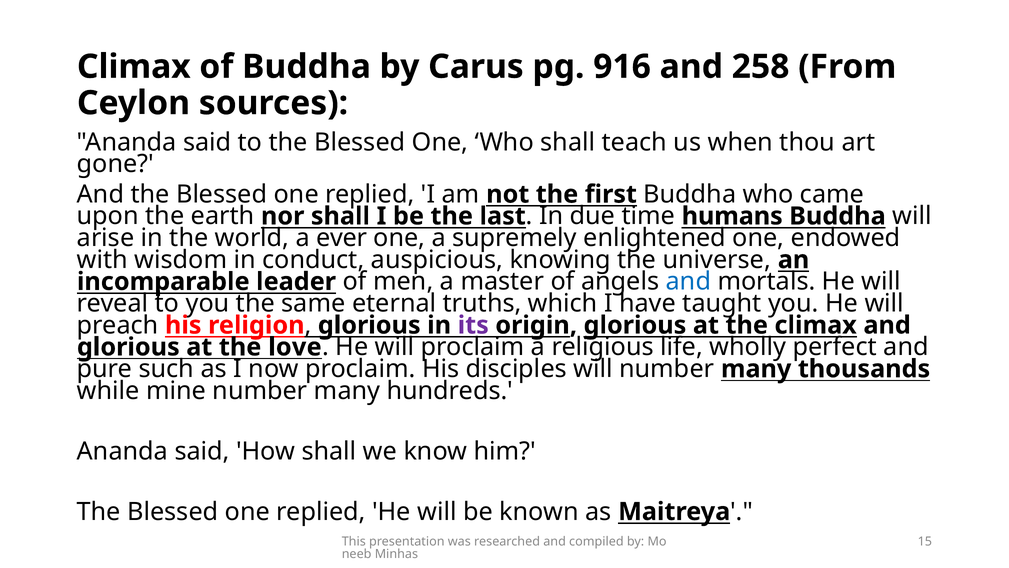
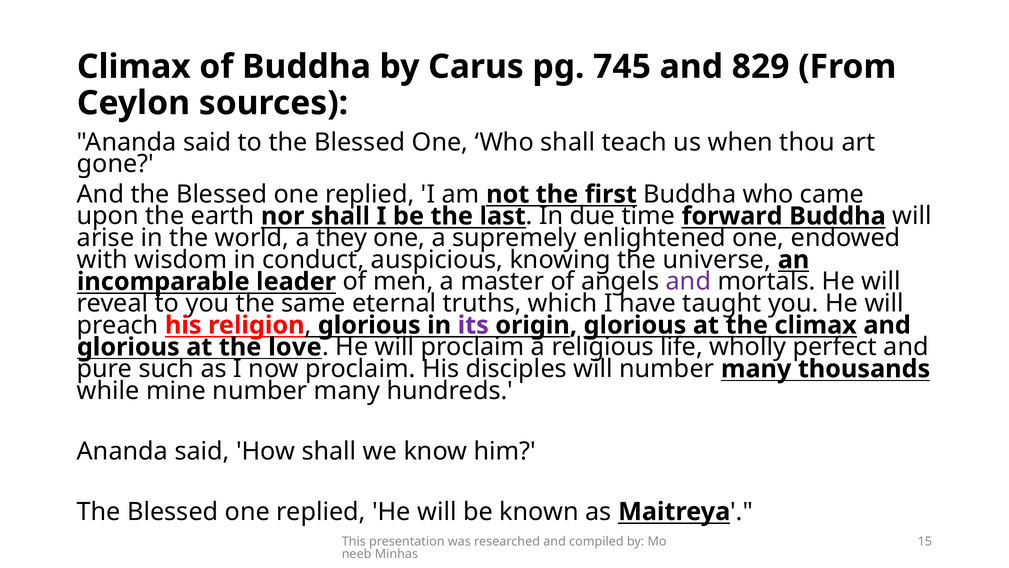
916: 916 -> 745
258: 258 -> 829
humans: humans -> forward
ever: ever -> they
and at (688, 281) colour: blue -> purple
